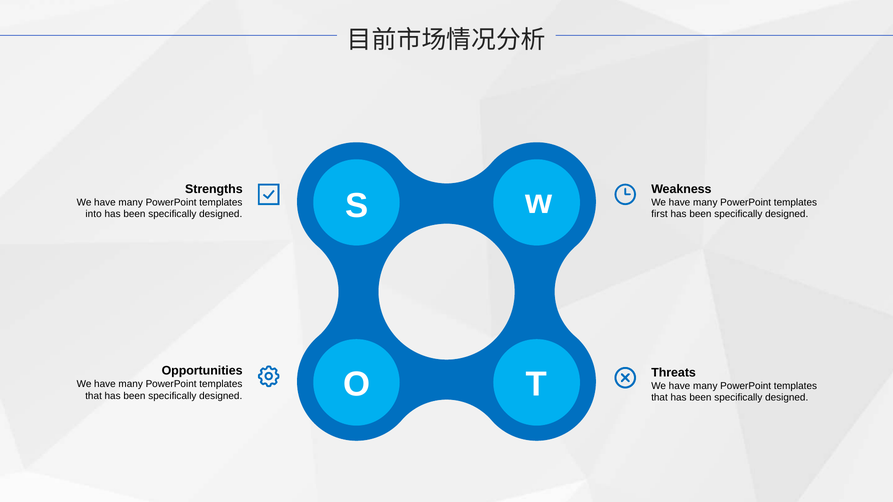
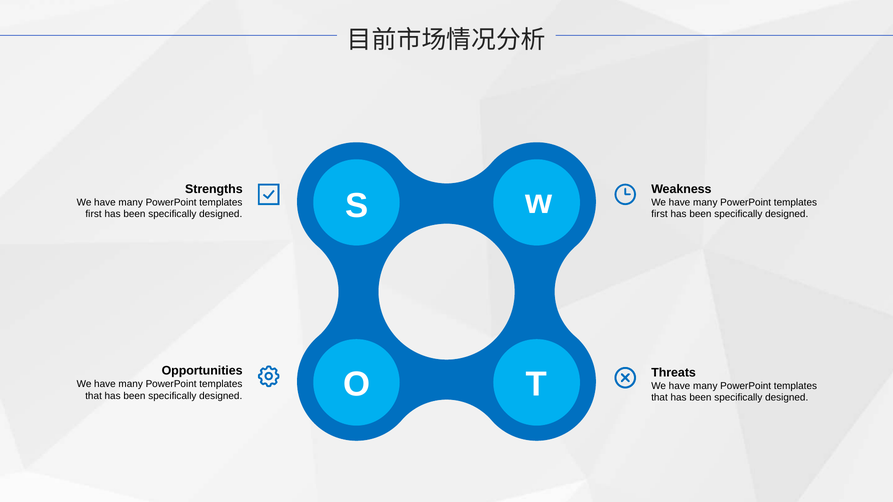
into at (94, 214): into -> first
